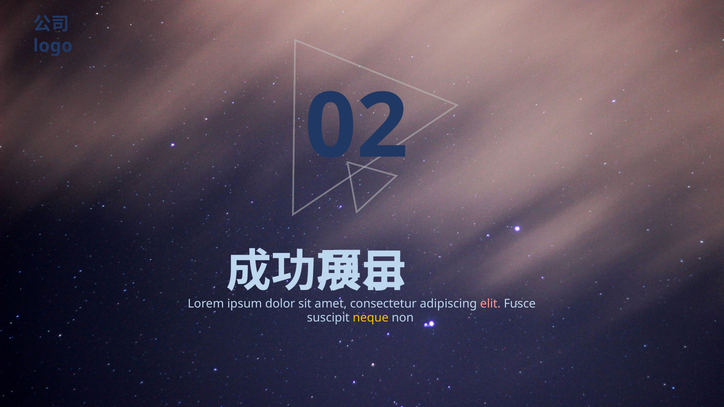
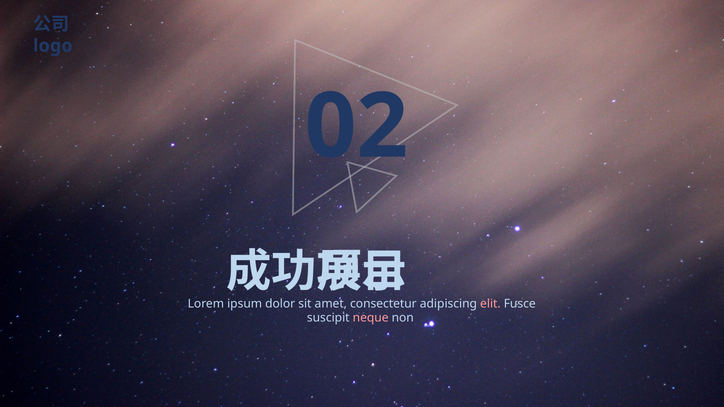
neque colour: yellow -> pink
